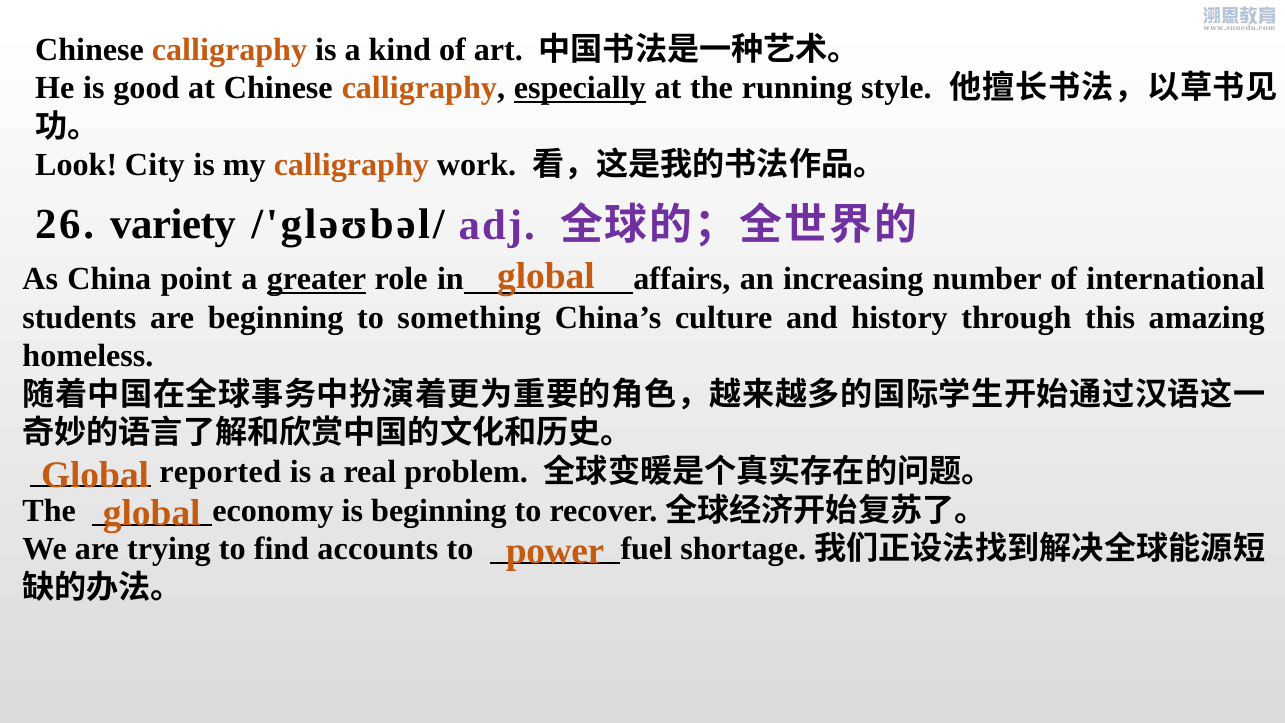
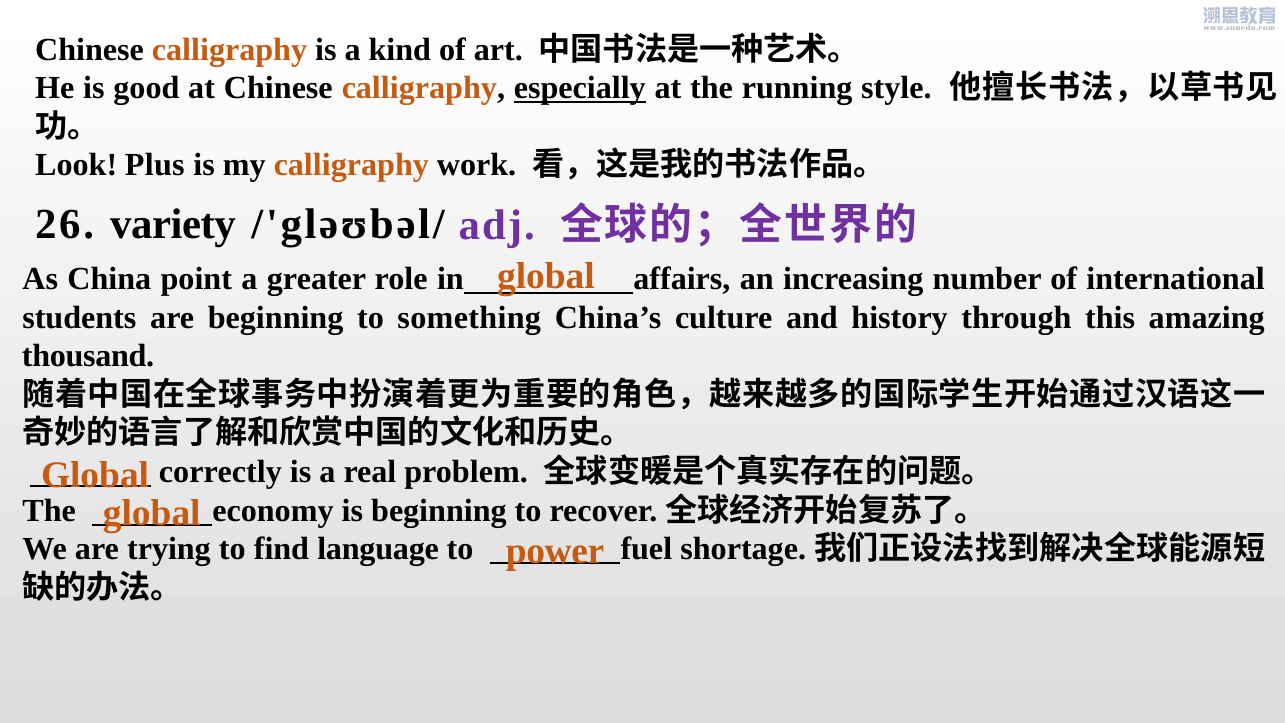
City: City -> Plus
greater underline: present -> none
homeless: homeless -> thousand
reported: reported -> correctly
accounts: accounts -> language
